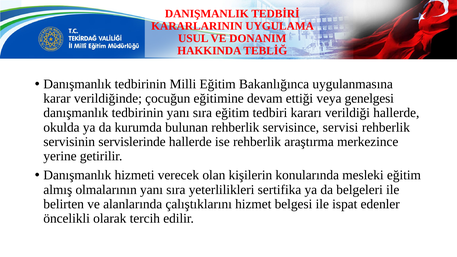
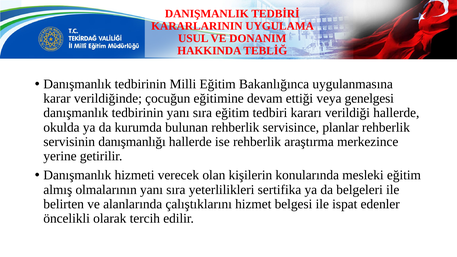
servisi: servisi -> planlar
servislerinde: servislerinde -> danışmanlığı
